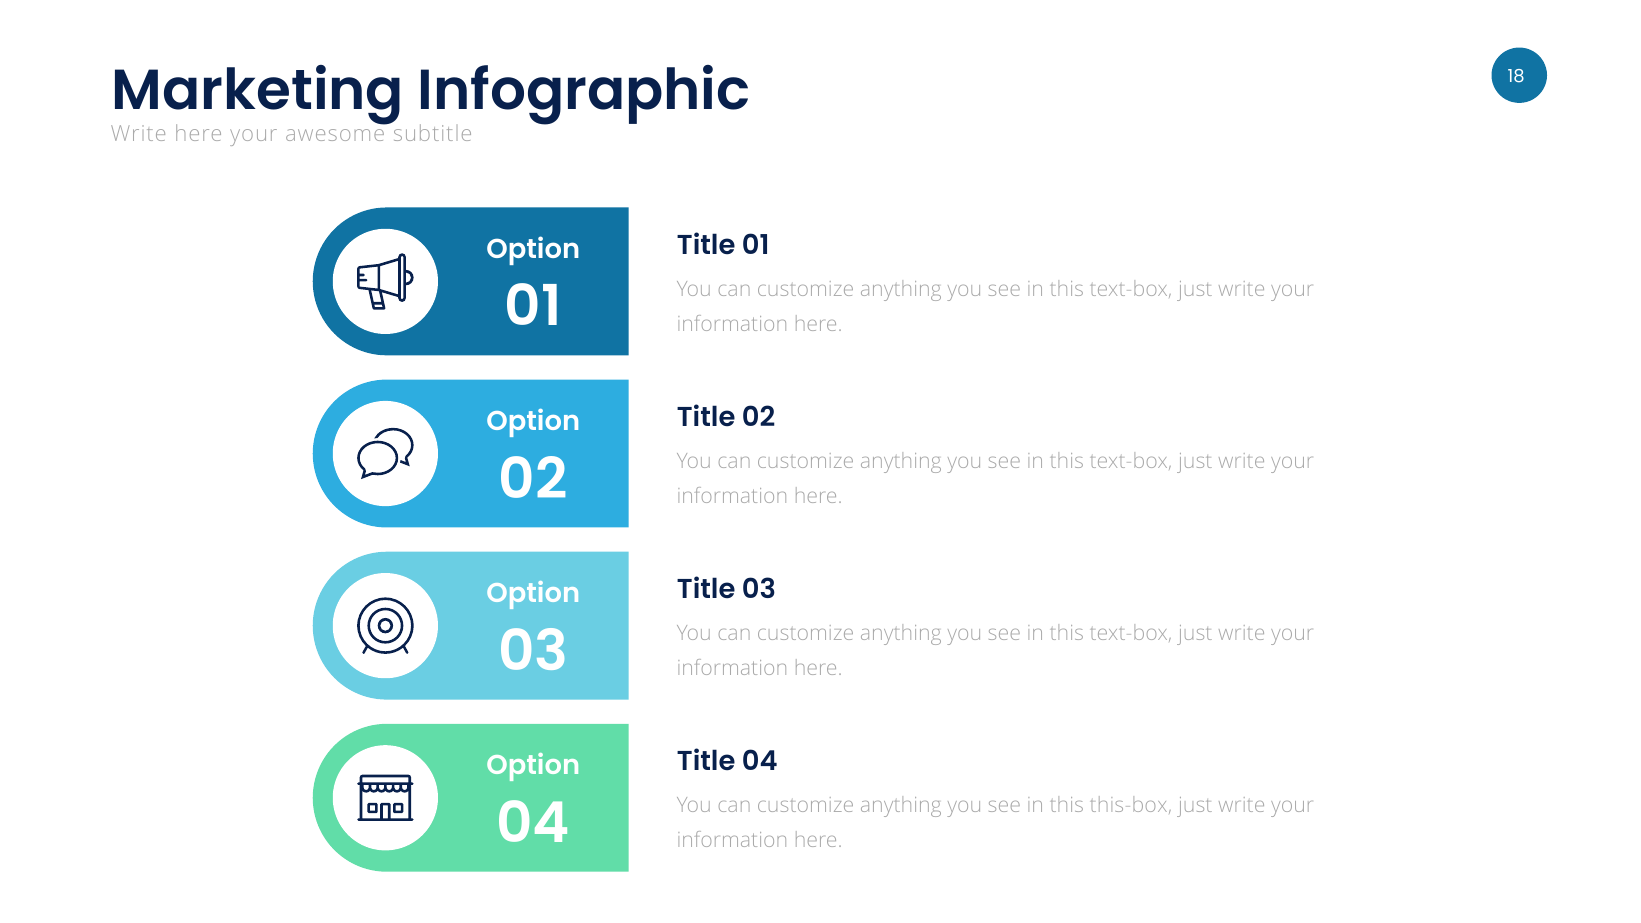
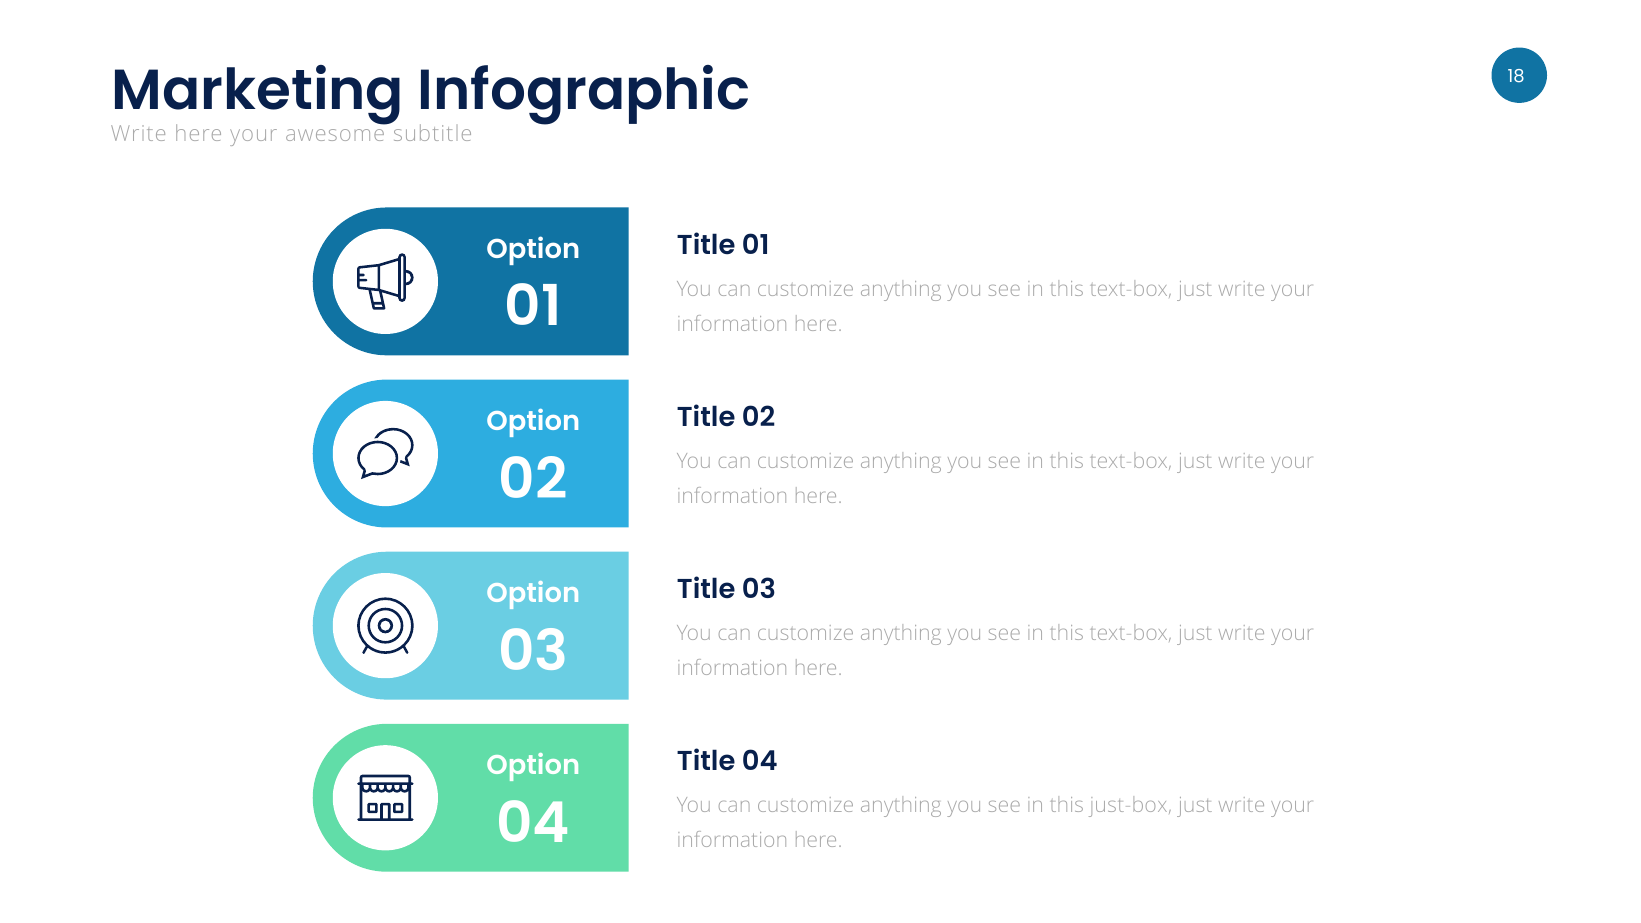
this-box: this-box -> just-box
